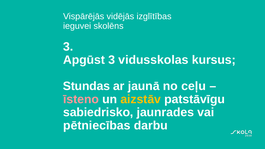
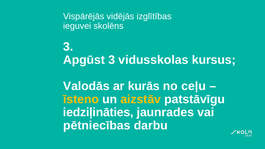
Stundas: Stundas -> Valodās
jaunā: jaunā -> kurās
īsteno colour: pink -> yellow
sabiedrisko: sabiedrisko -> iedziļināties
